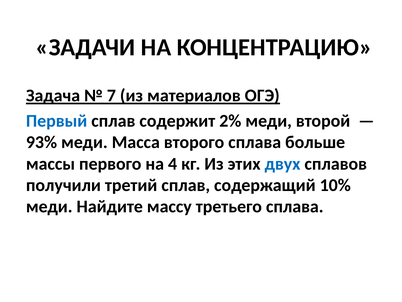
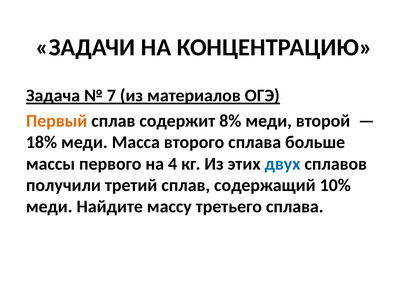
Первый colour: blue -> orange
2%: 2% -> 8%
93%: 93% -> 18%
